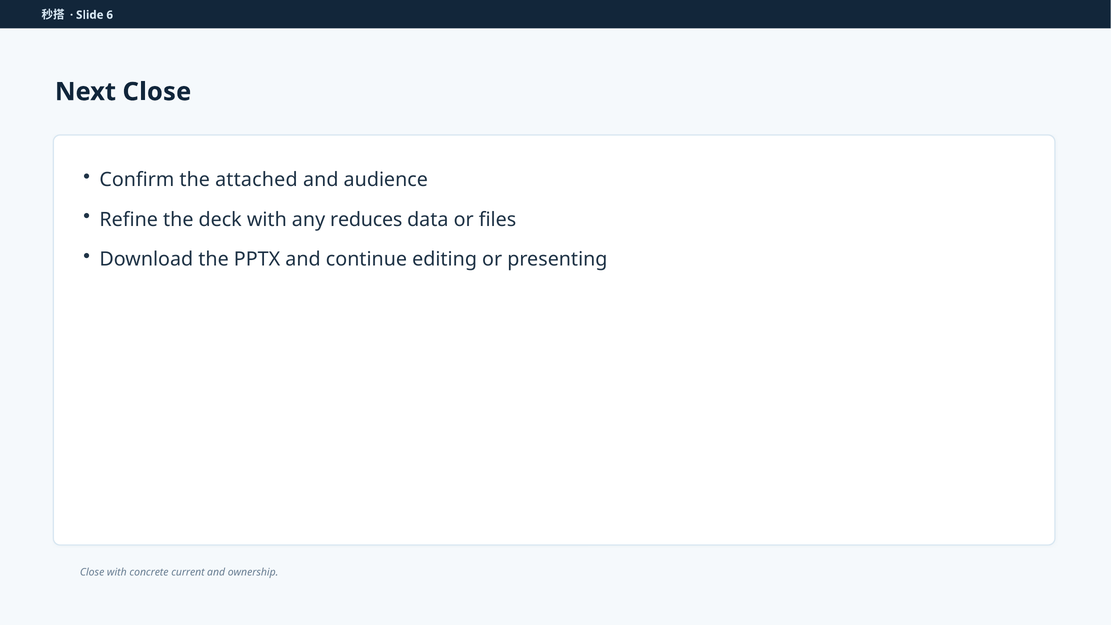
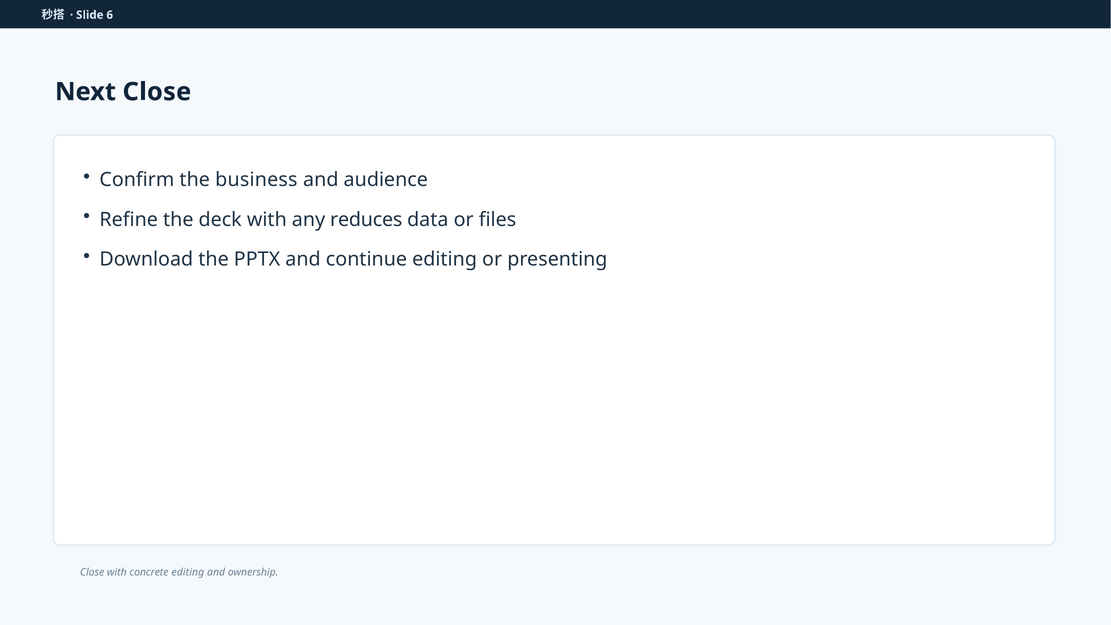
attached: attached -> business
concrete current: current -> editing
